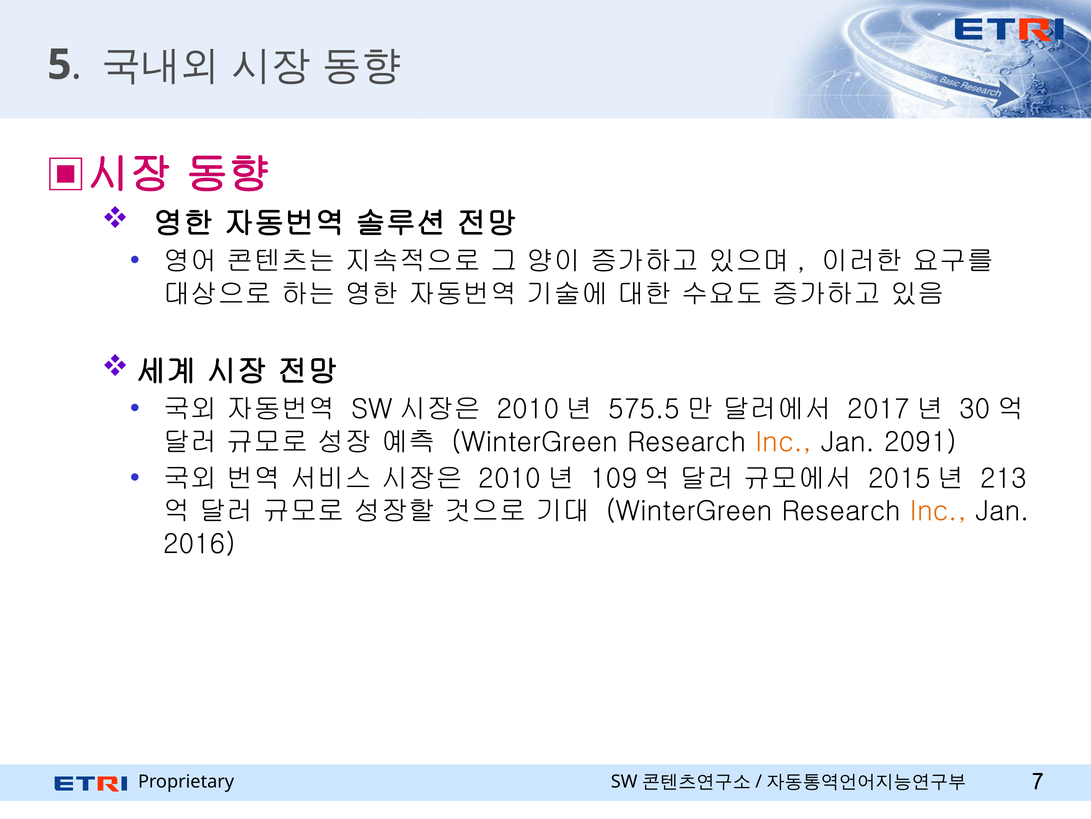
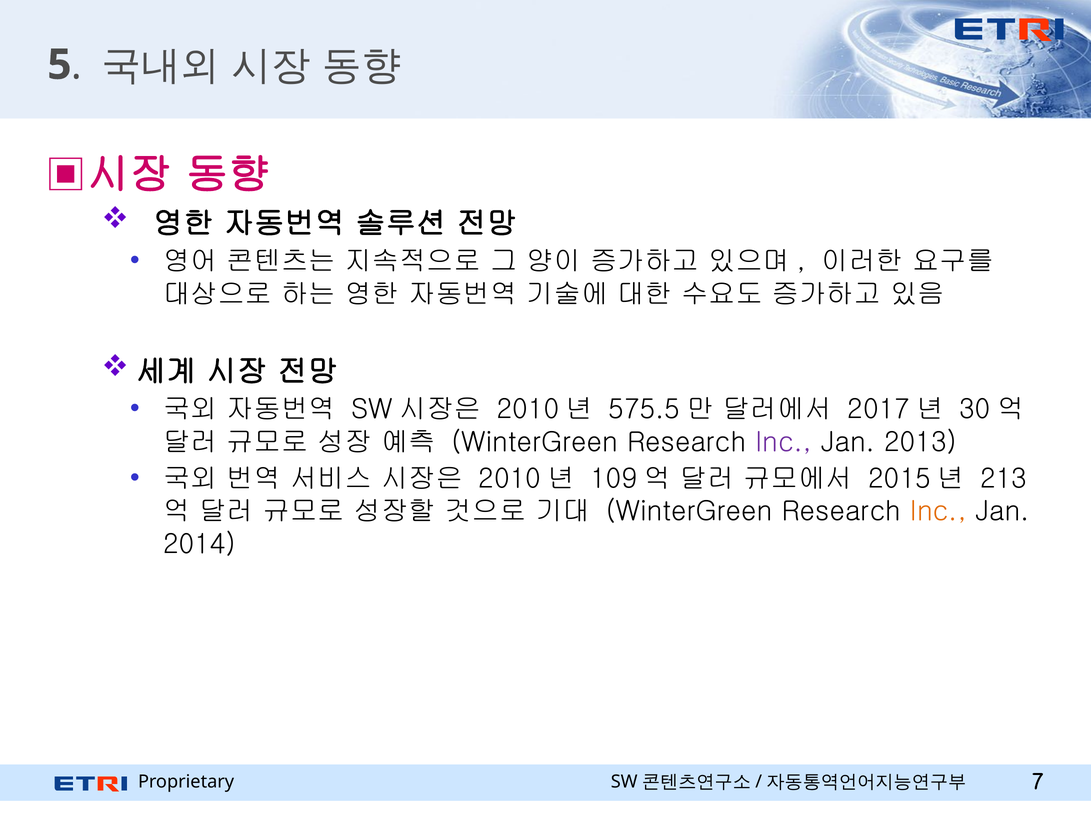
Inc at (784, 442) colour: orange -> purple
2091: 2091 -> 2013
2016: 2016 -> 2014
